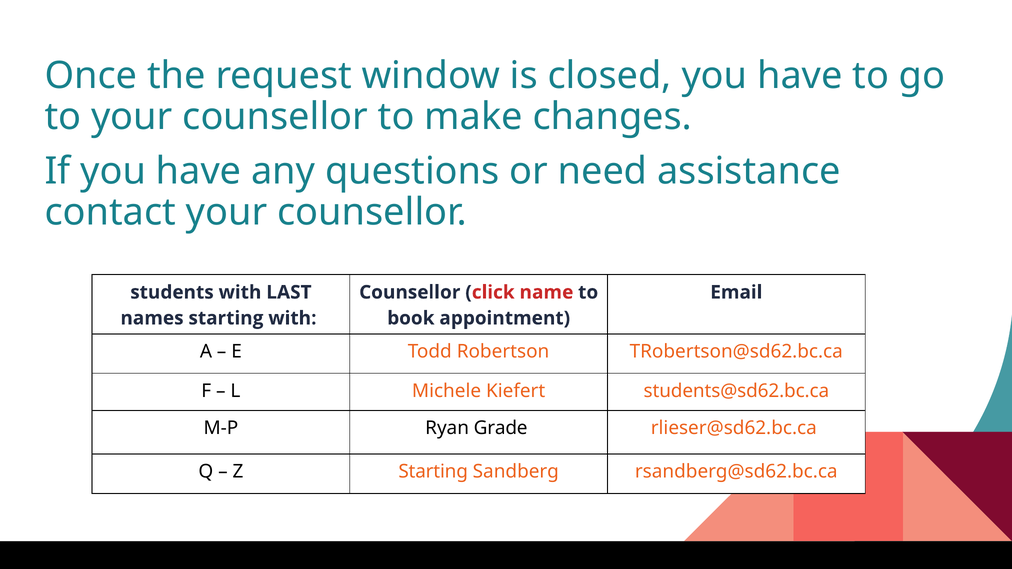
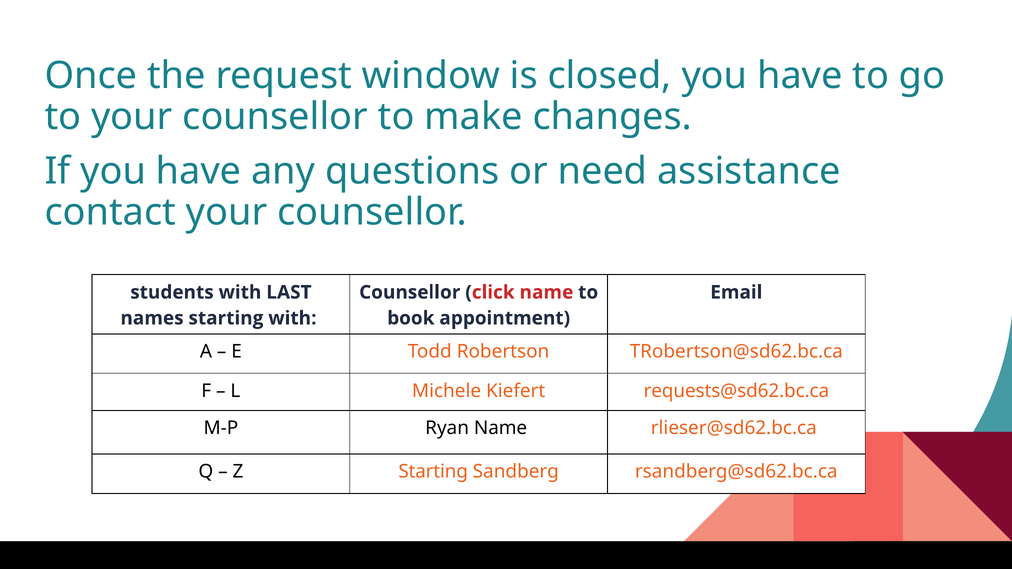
students@sd62.bc.ca: students@sd62.bc.ca -> requests@sd62.bc.ca
Ryan Grade: Grade -> Name
